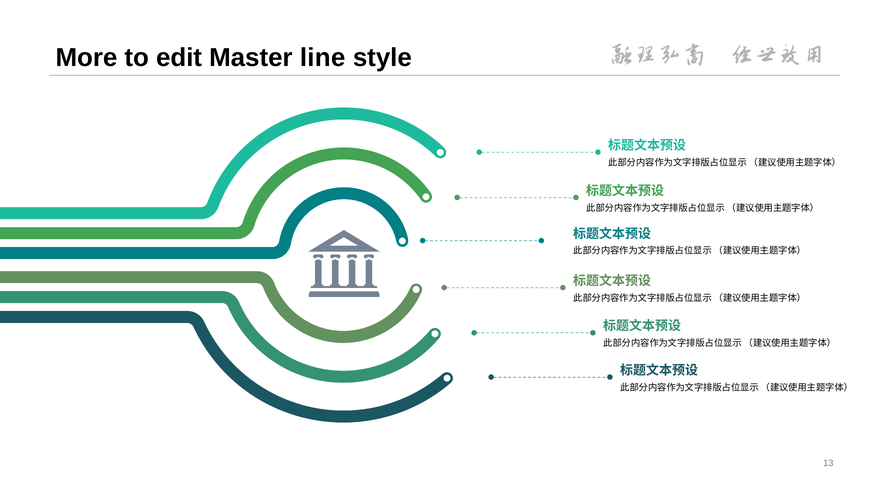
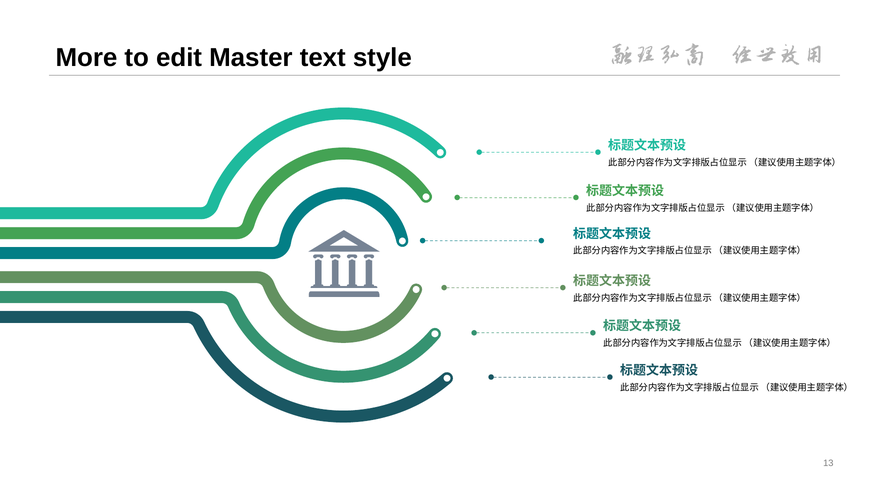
line: line -> text
